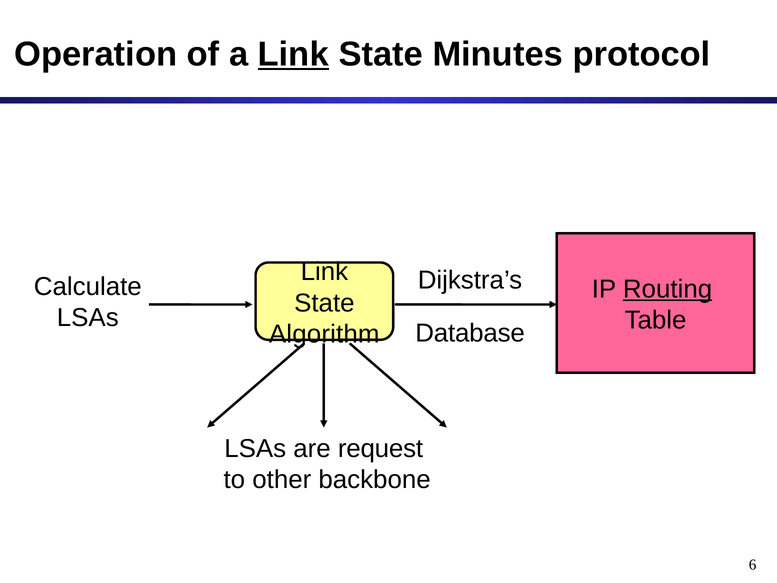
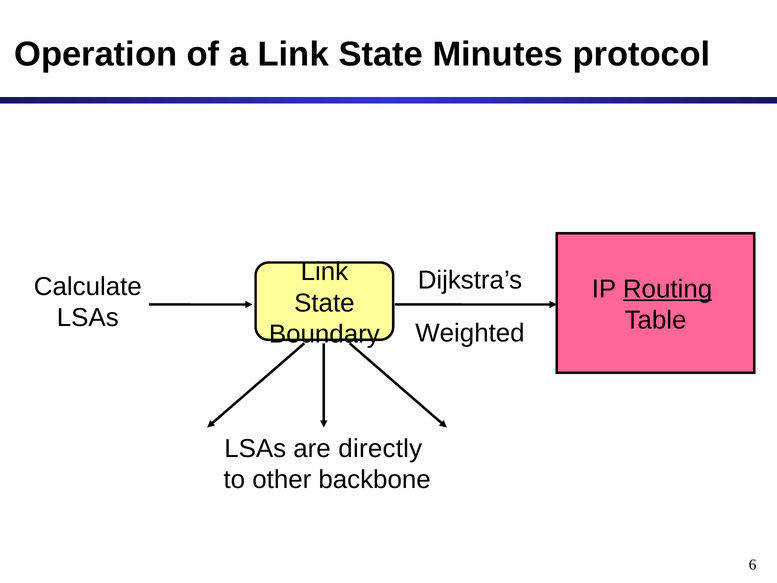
Link at (293, 54) underline: present -> none
Database: Database -> Weighted
Algorithm: Algorithm -> Boundary
request: request -> directly
